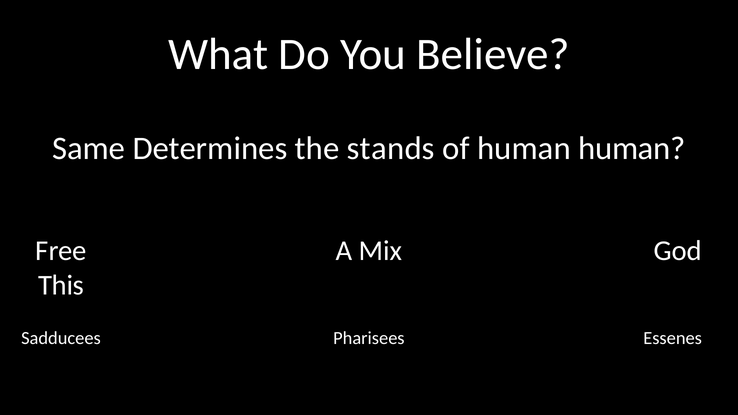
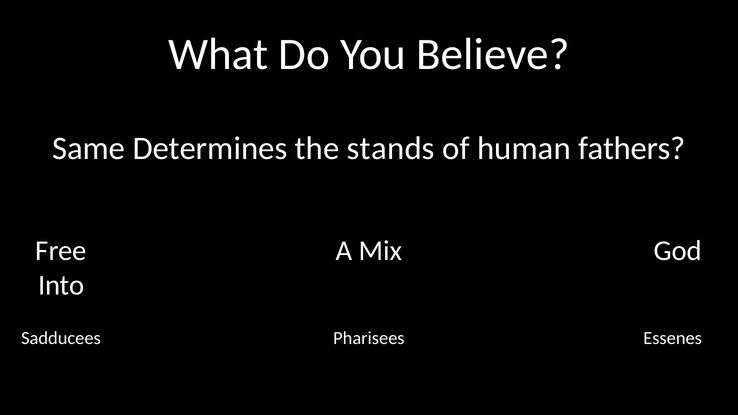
human human: human -> fathers
This: This -> Into
